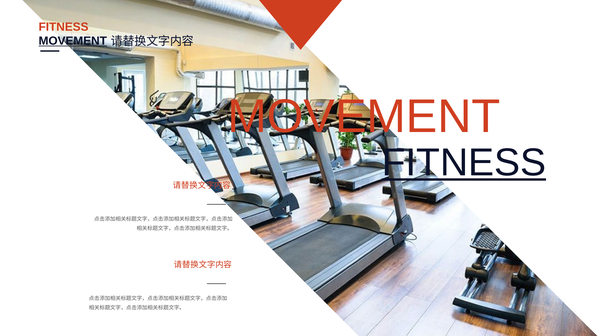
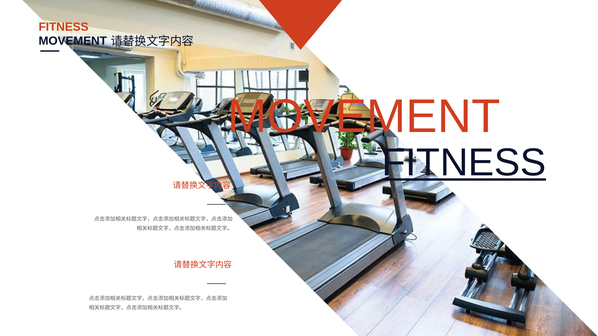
MOVEMENT at (73, 41) underline: present -> none
